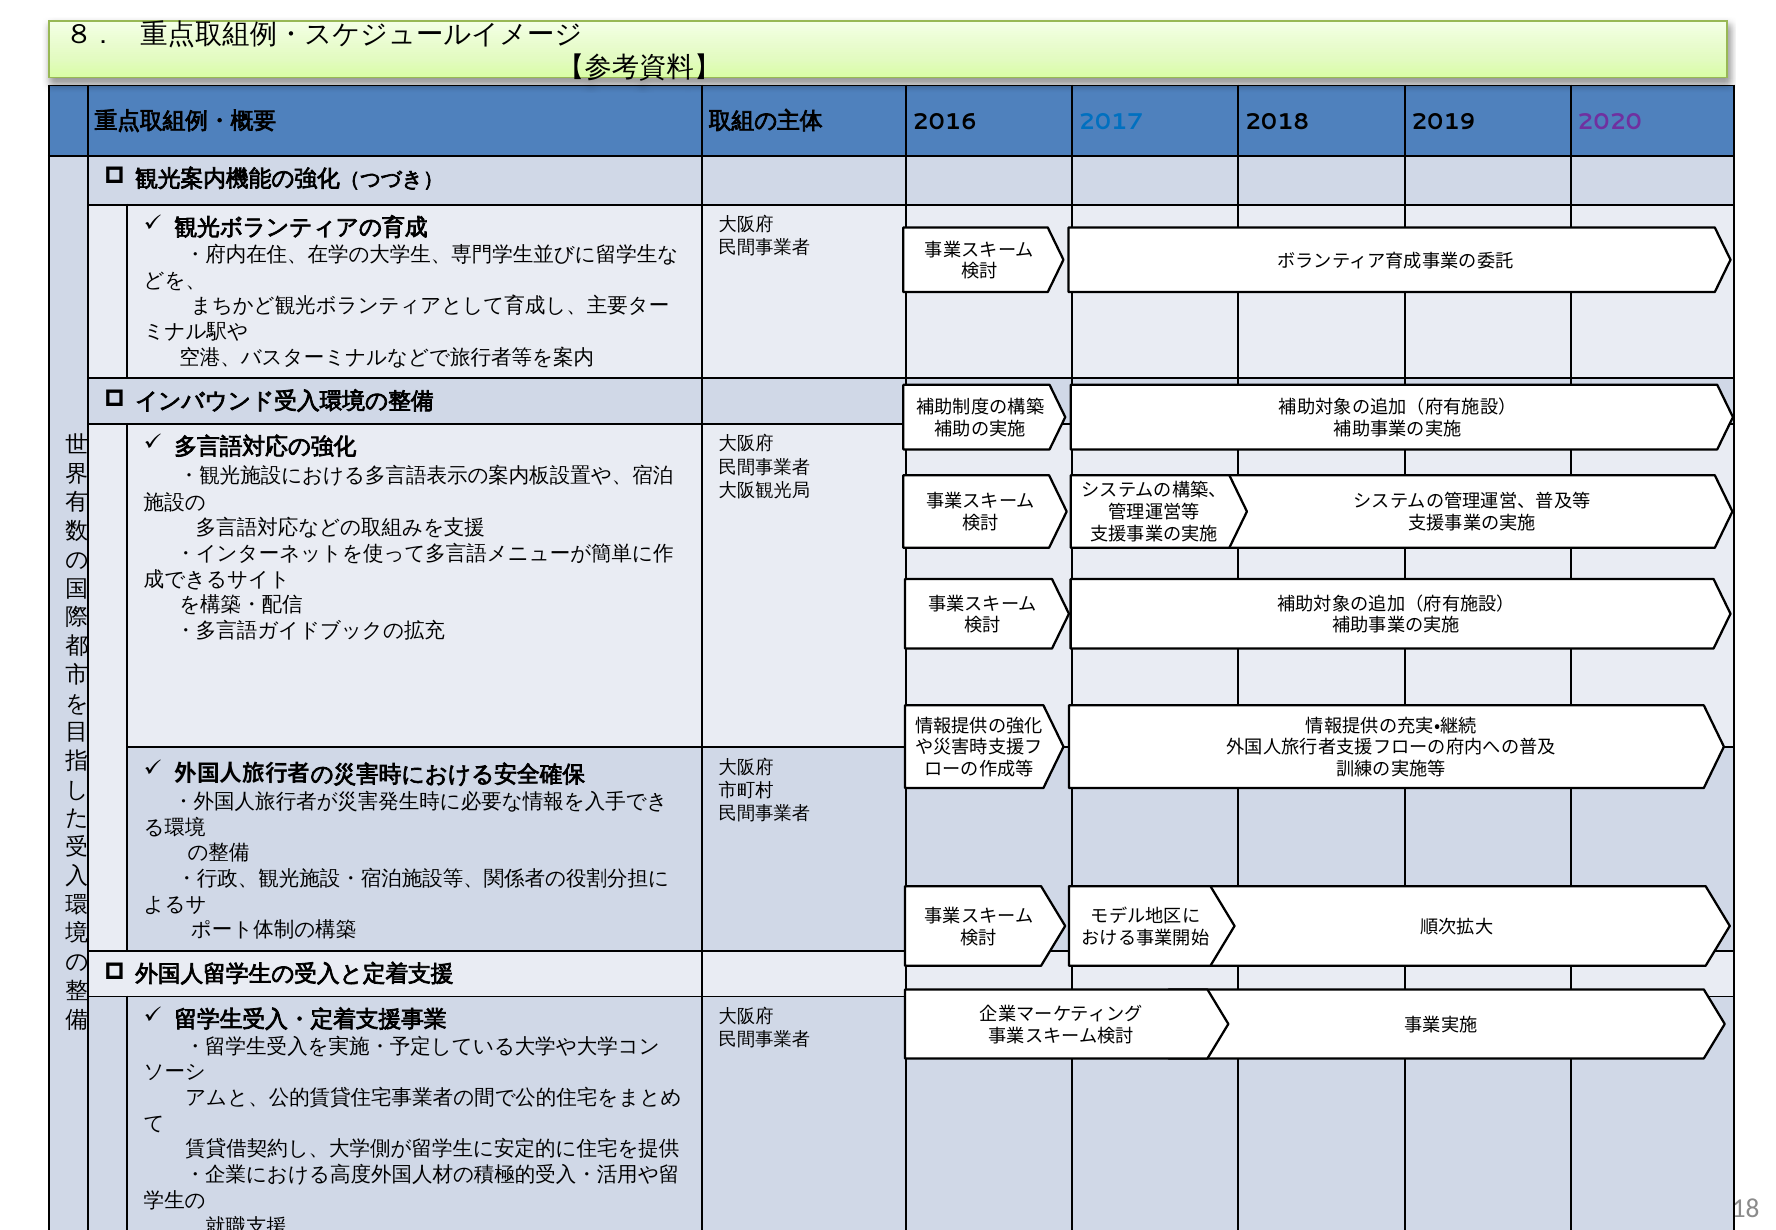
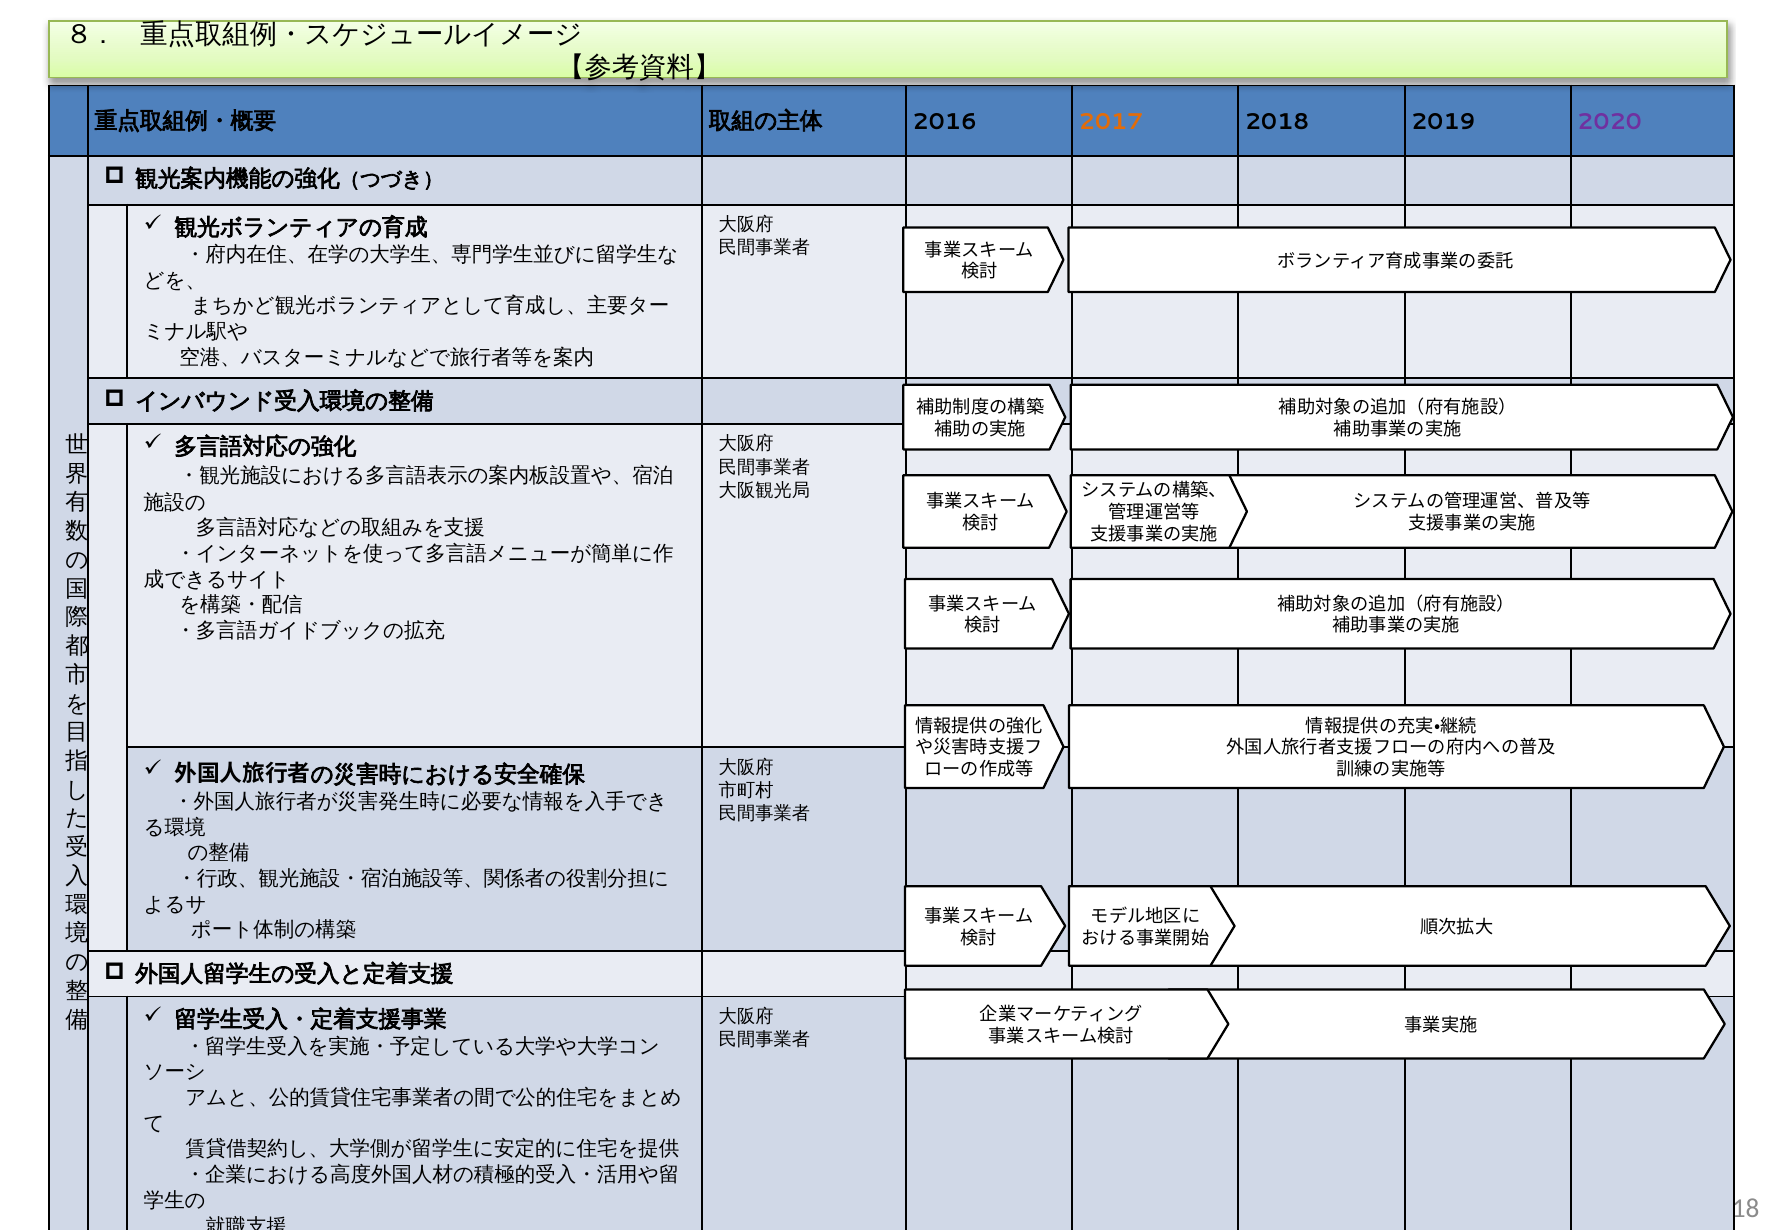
2017 colour: blue -> orange
